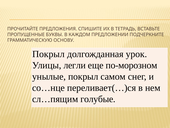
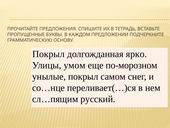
урок: урок -> ярко
легли: легли -> умом
голубые: голубые -> русский
